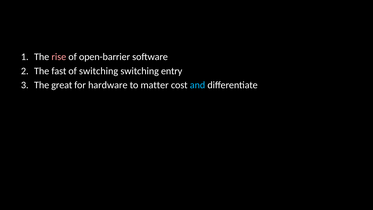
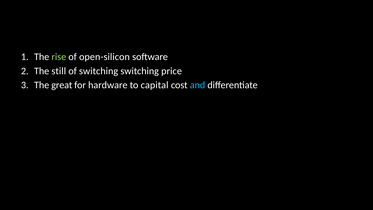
rise colour: pink -> light green
open-barrier: open-barrier -> open-silicon
fast: fast -> still
entry: entry -> price
matter: matter -> capital
